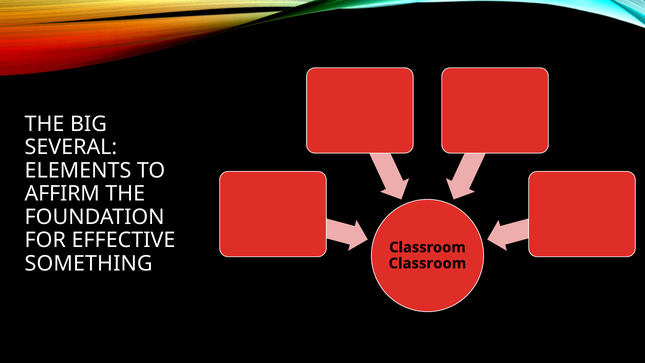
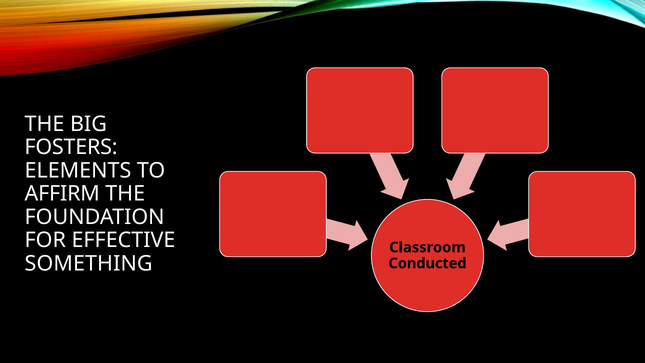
SEVERAL: SEVERAL -> FOSTERS
Classroom at (427, 263): Classroom -> Conducted
